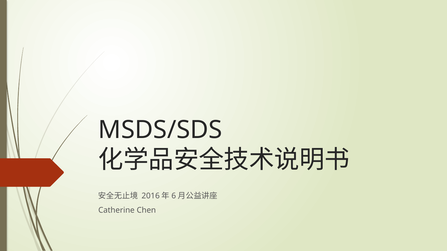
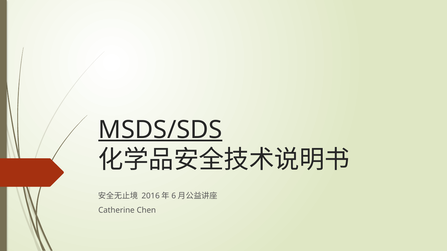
MSDS/SDS underline: none -> present
